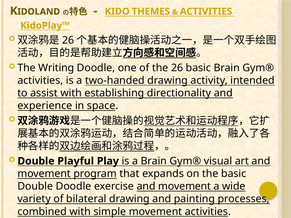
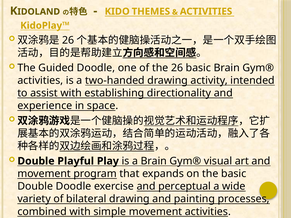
Writing: Writing -> Guided
exercise and movement: movement -> perceptual
